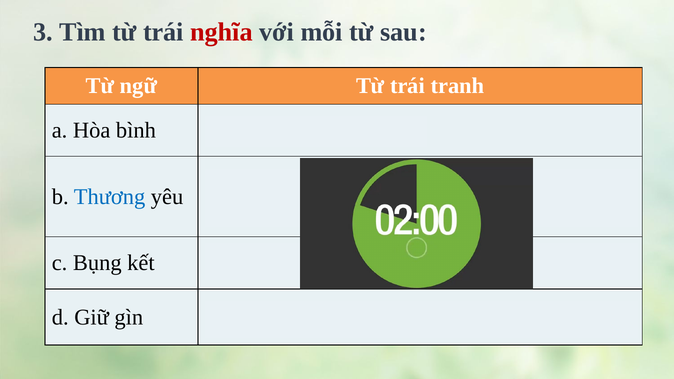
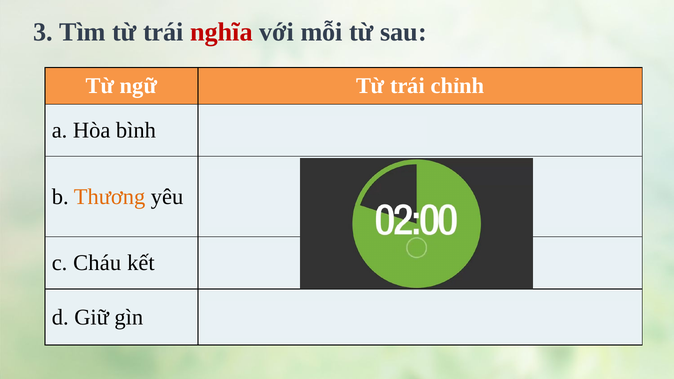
trái tranh: tranh -> chỉnh
Thương colour: blue -> orange
Bụng: Bụng -> Cháu
